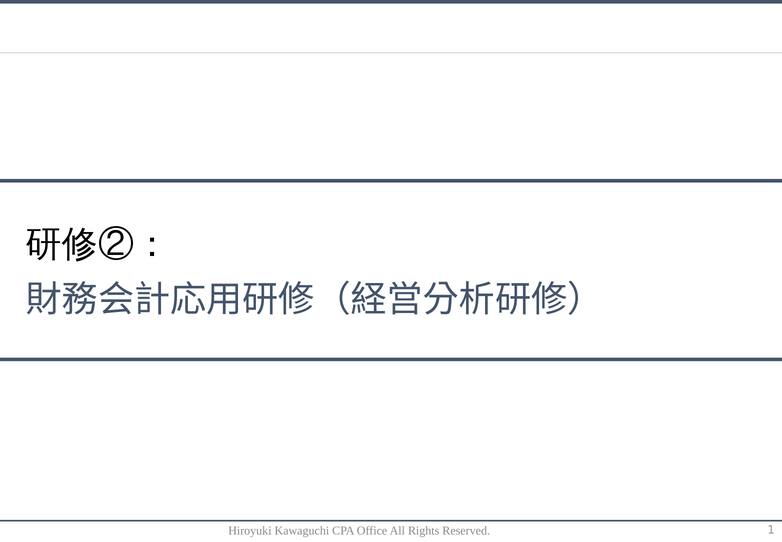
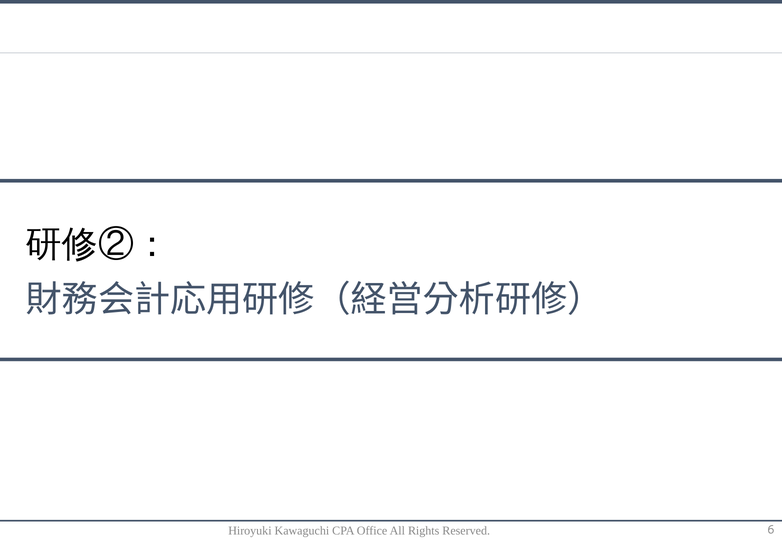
1: 1 -> 6
